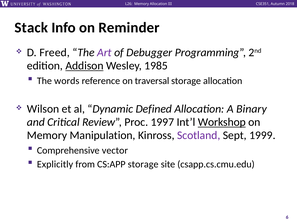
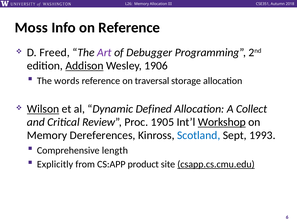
Stack: Stack -> Moss
on Reminder: Reminder -> Reference
1985: 1985 -> 1906
Wilson underline: none -> present
Binary: Binary -> Collect
1997: 1997 -> 1905
Manipulation: Manipulation -> Dereferences
Scotland colour: purple -> blue
1999: 1999 -> 1993
vector: vector -> length
CS:APP storage: storage -> product
csapp.cs.cmu.edu underline: none -> present
